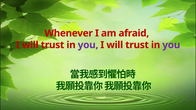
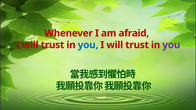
you at (88, 45) colour: purple -> blue
